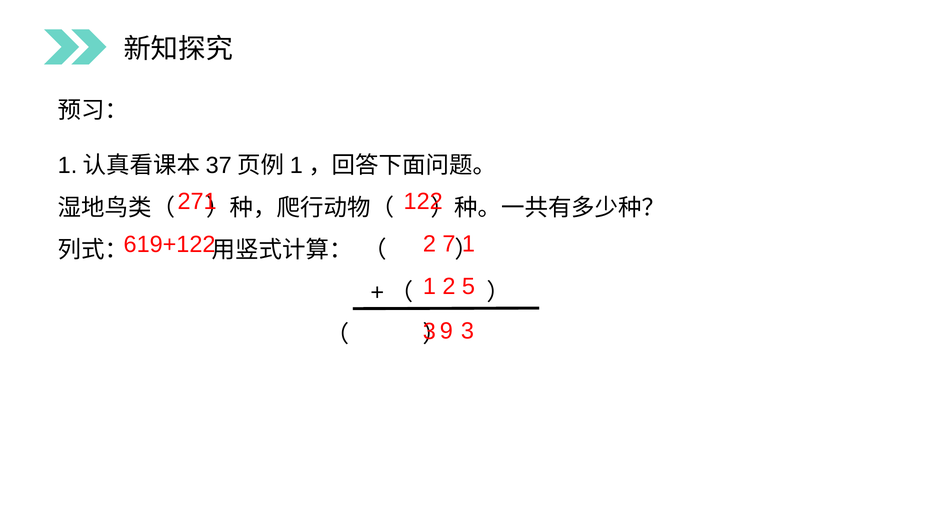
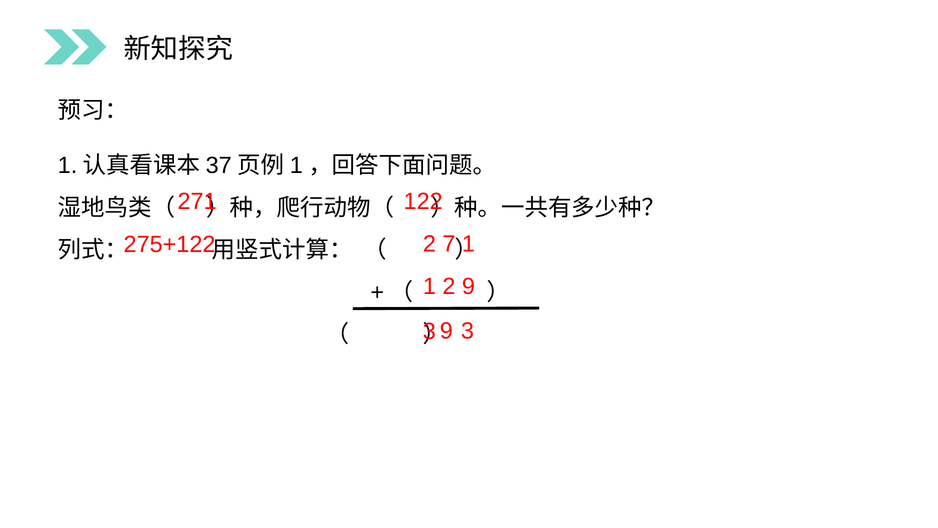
619+122: 619+122 -> 275+122
2 5: 5 -> 9
